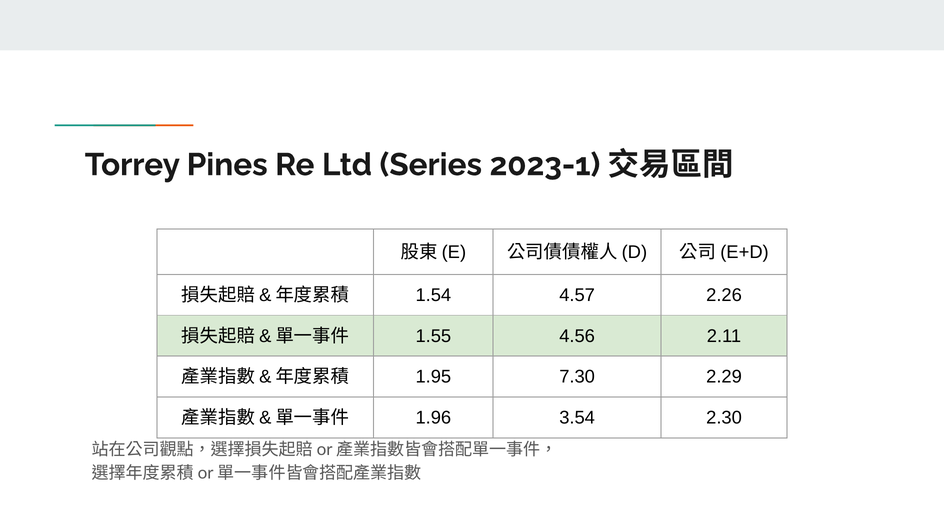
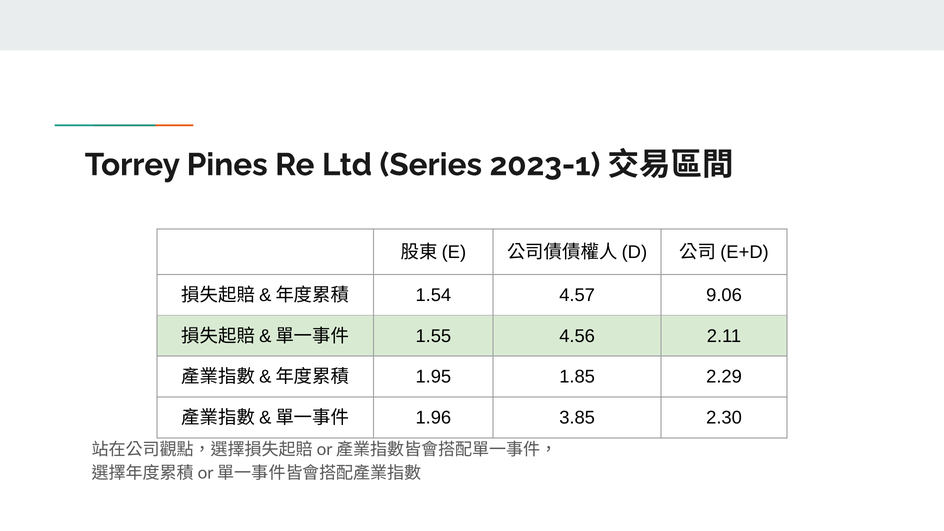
2.26: 2.26 -> 9.06
7.30: 7.30 -> 1.85
3.54: 3.54 -> 3.85
